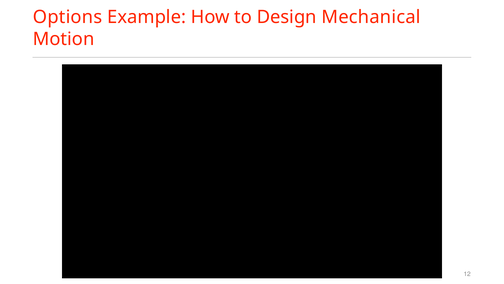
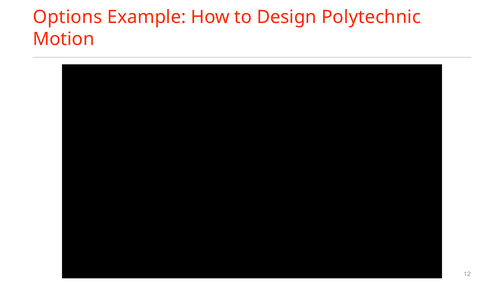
Mechanical: Mechanical -> Polytechnic
